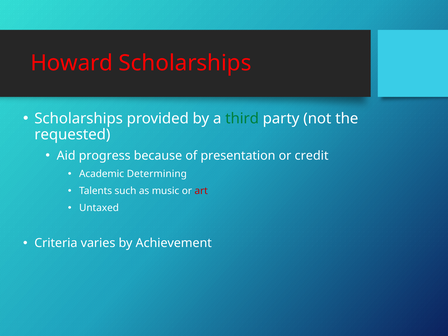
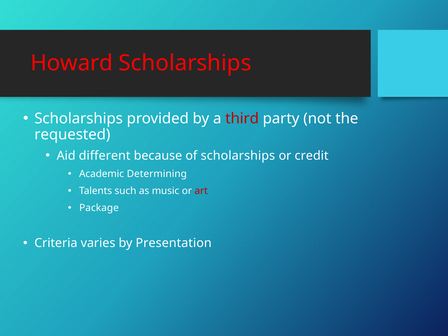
third colour: green -> red
progress: progress -> different
of presentation: presentation -> scholarships
Untaxed: Untaxed -> Package
Achievement: Achievement -> Presentation
